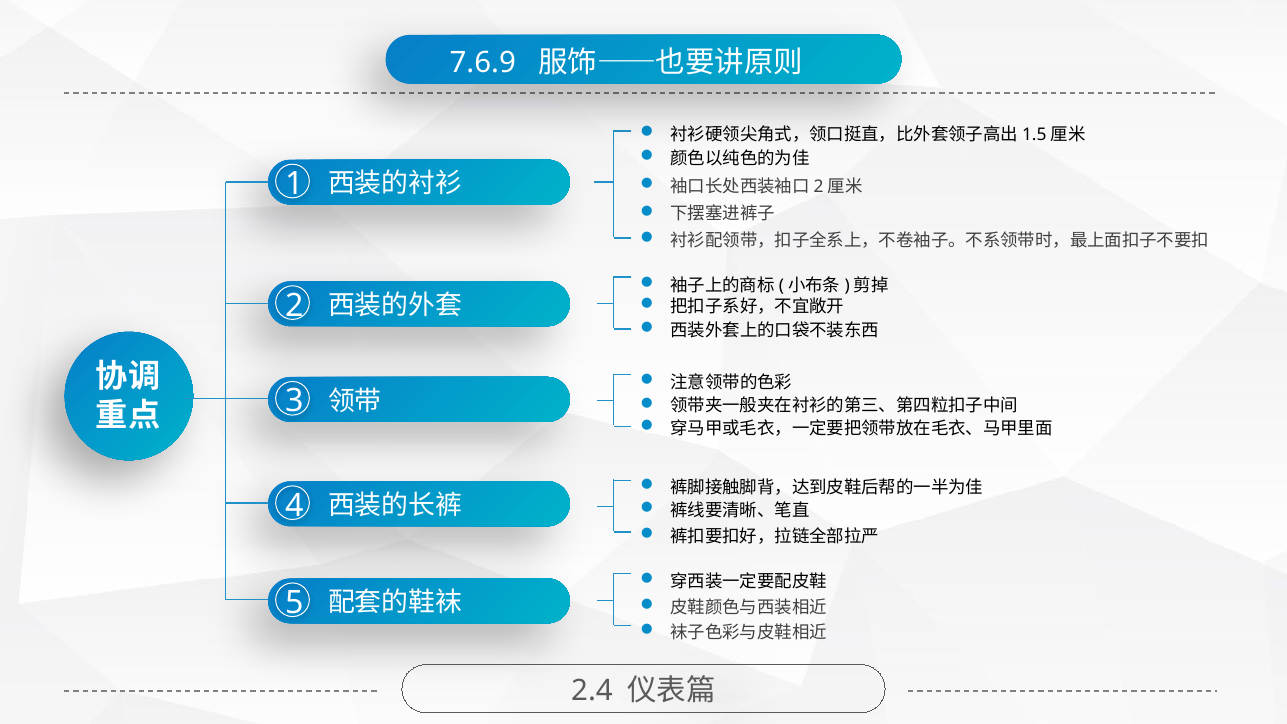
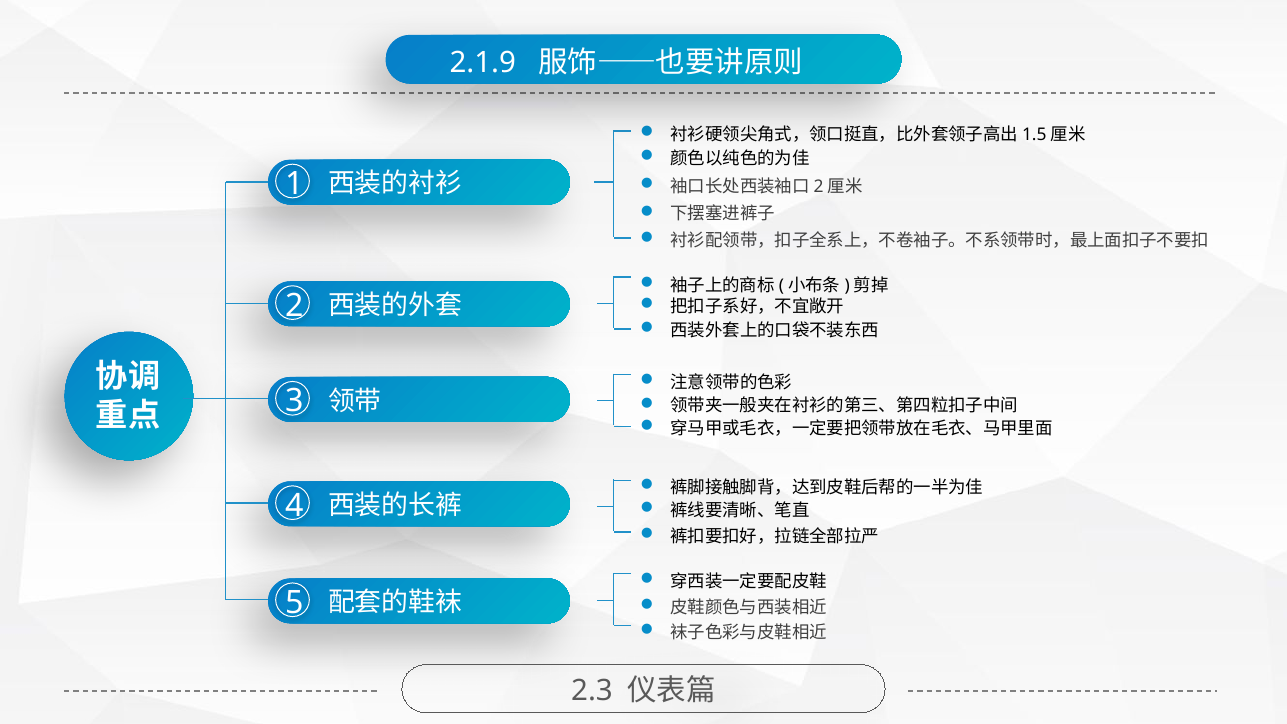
7.6.9: 7.6.9 -> 2.1.9
2.4: 2.4 -> 2.3
